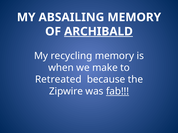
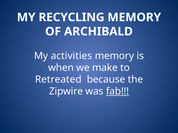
ABSAILING: ABSAILING -> RECYCLING
ARCHIBALD underline: present -> none
recycling: recycling -> activities
